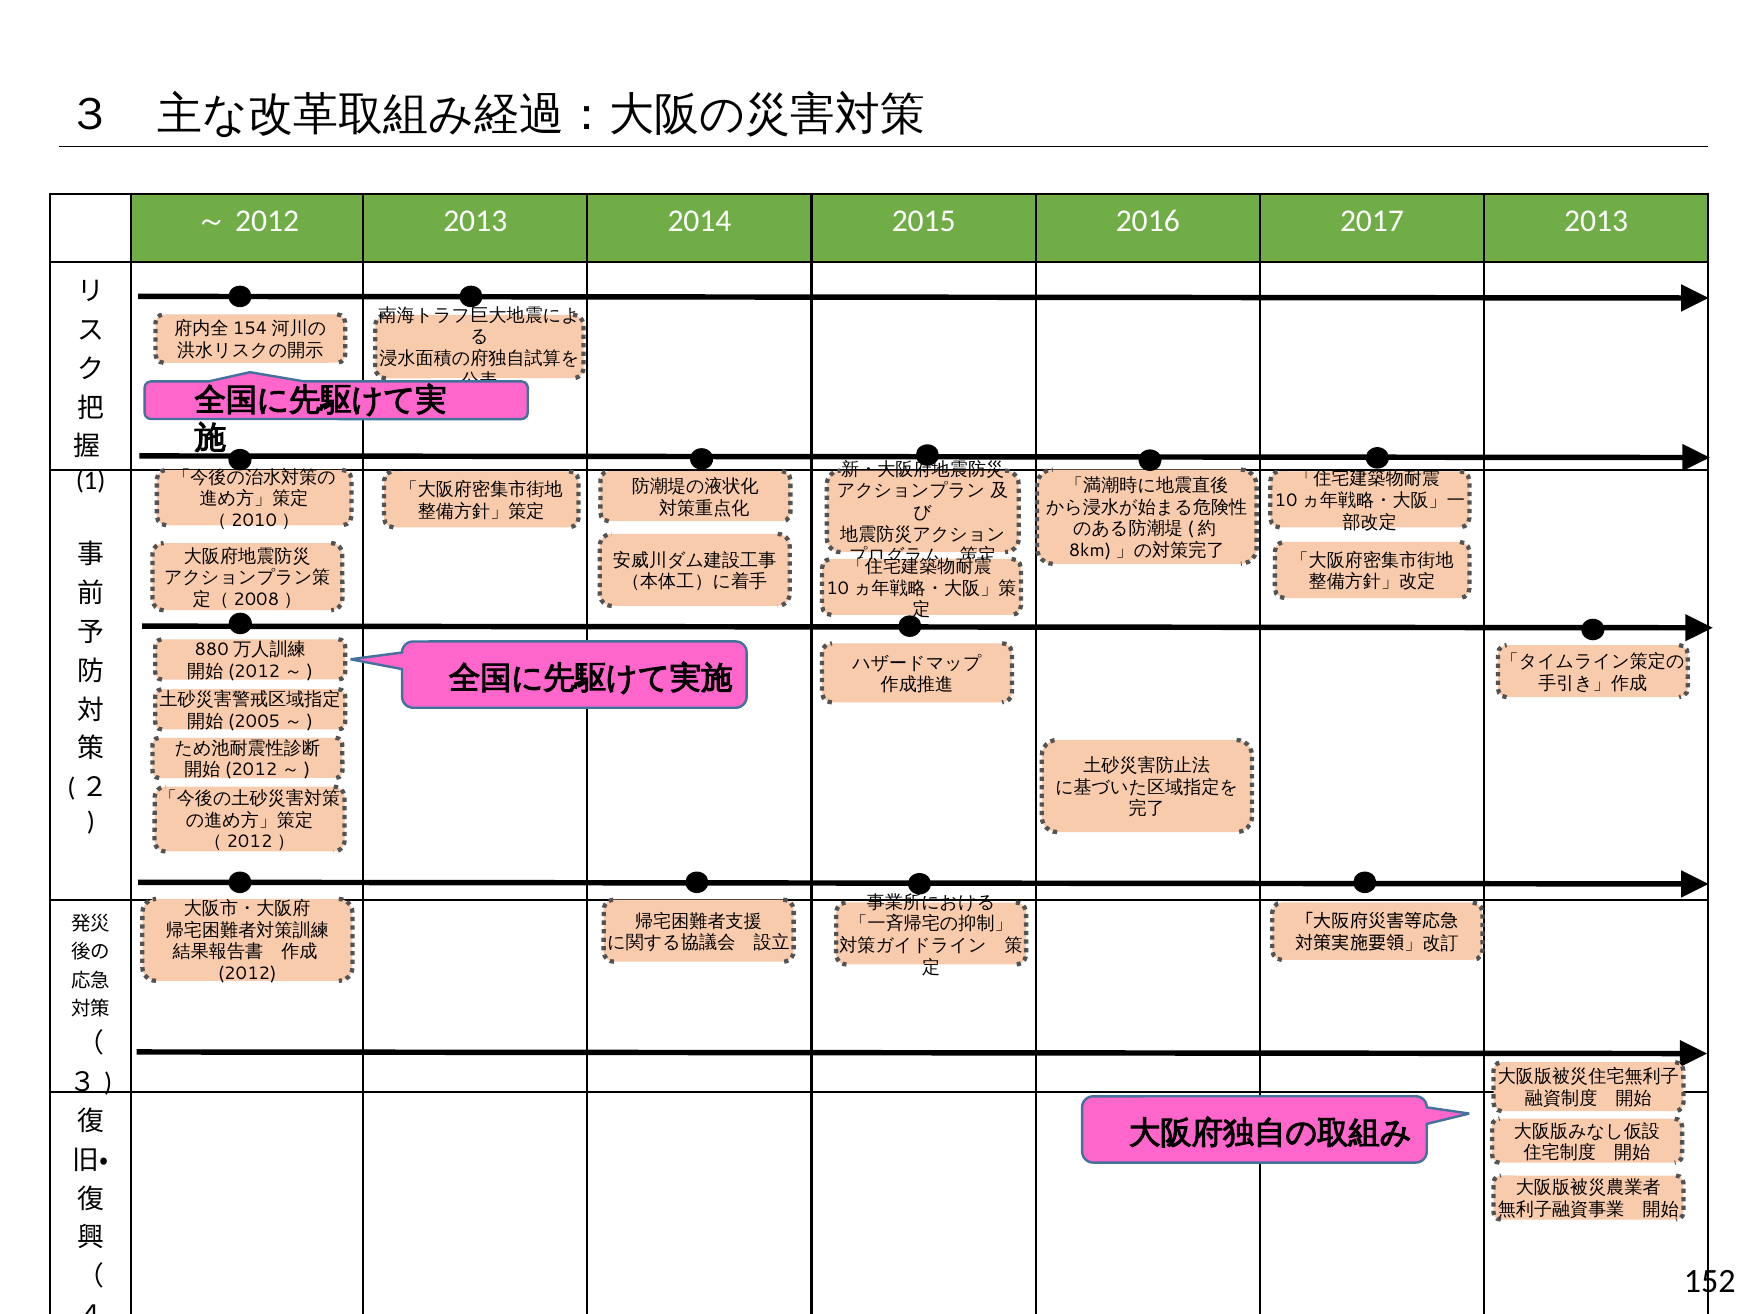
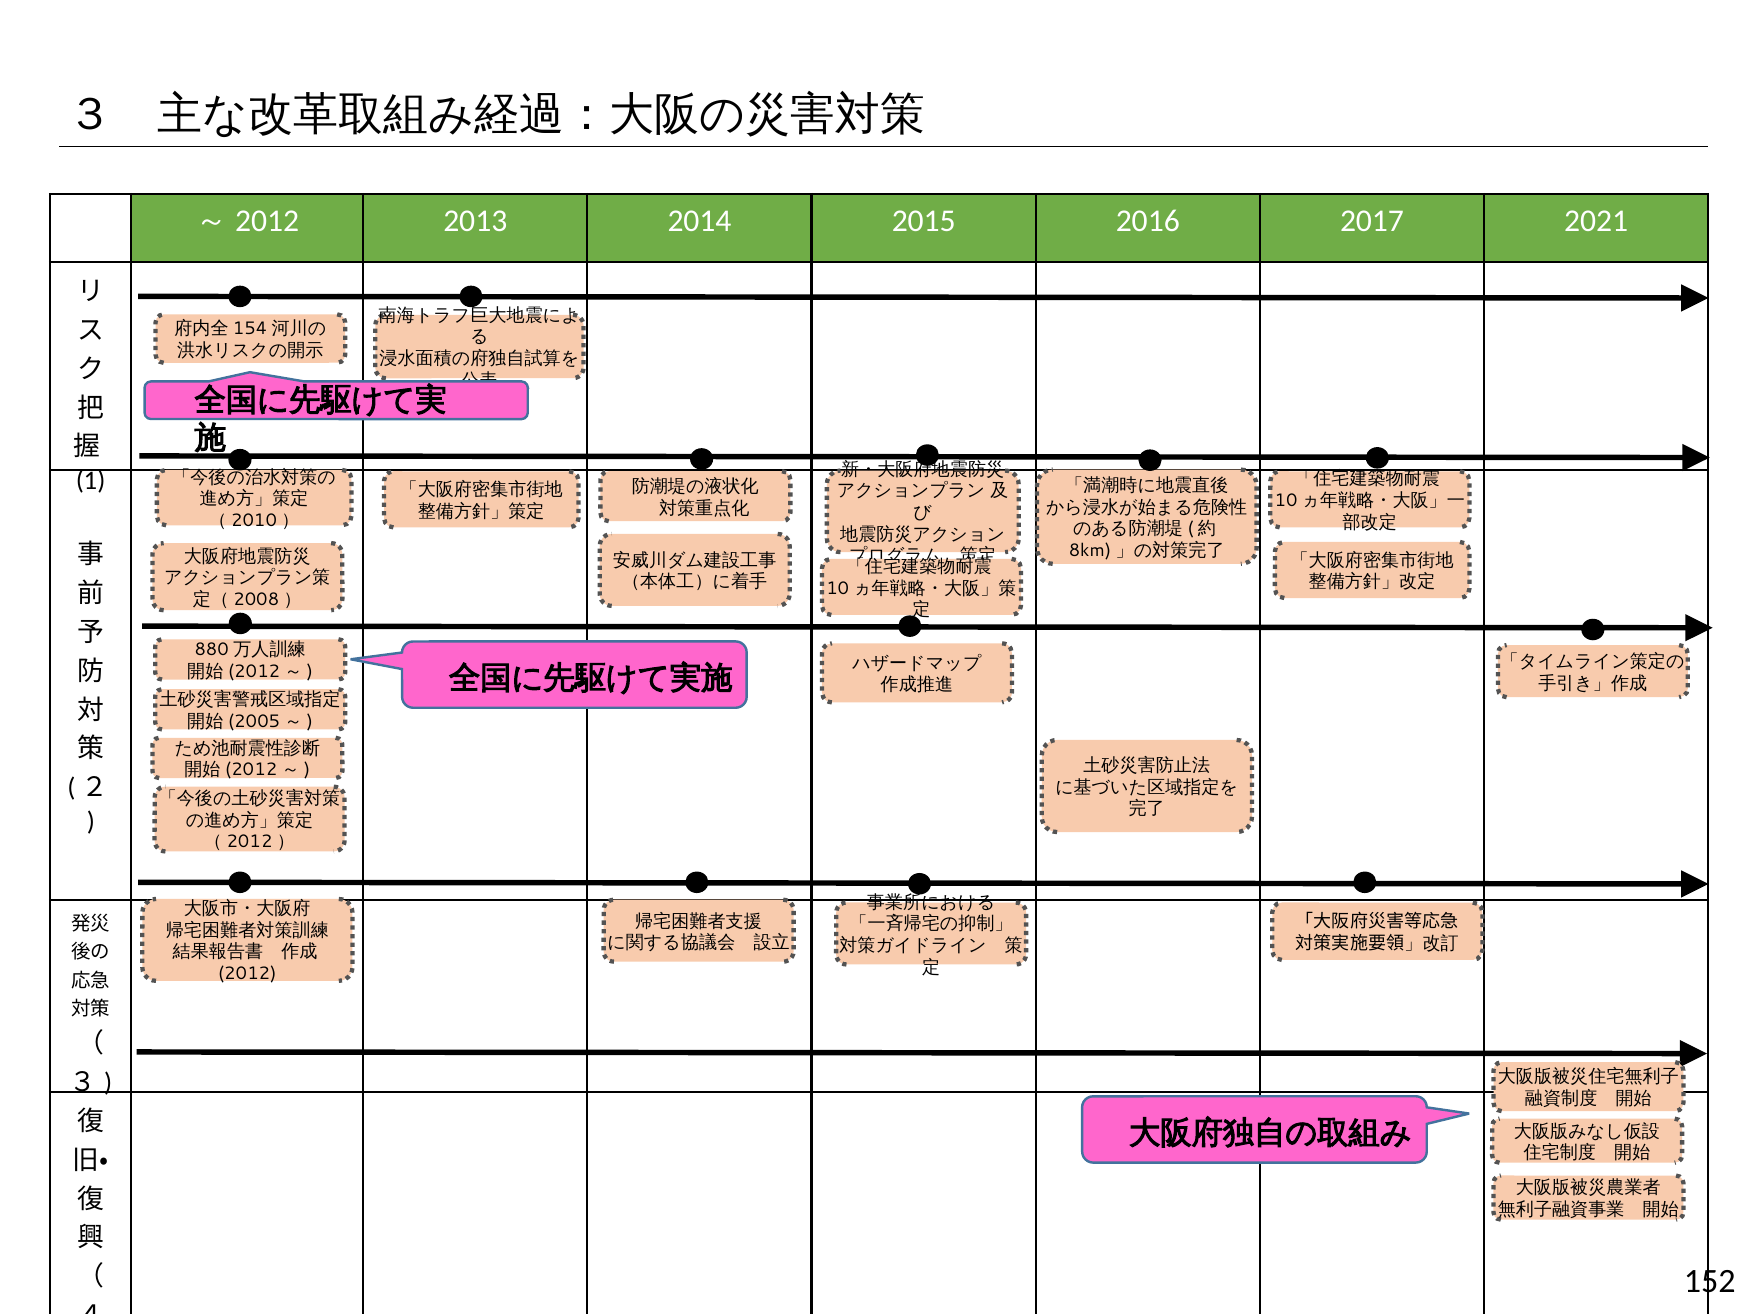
2017 2013: 2013 -> 2021
